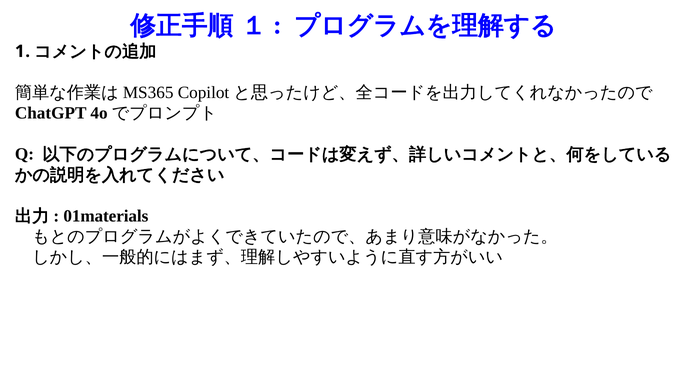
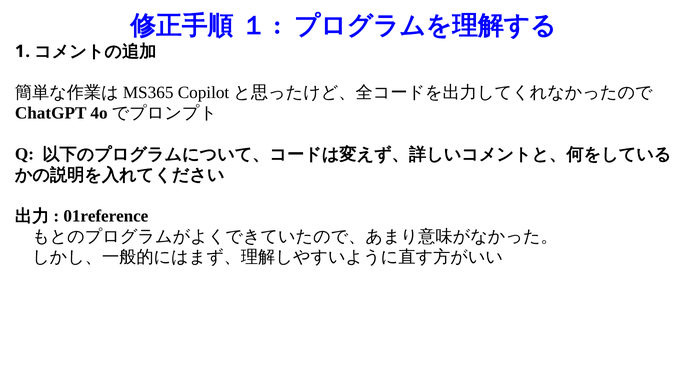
01materials: 01materials -> 01reference
